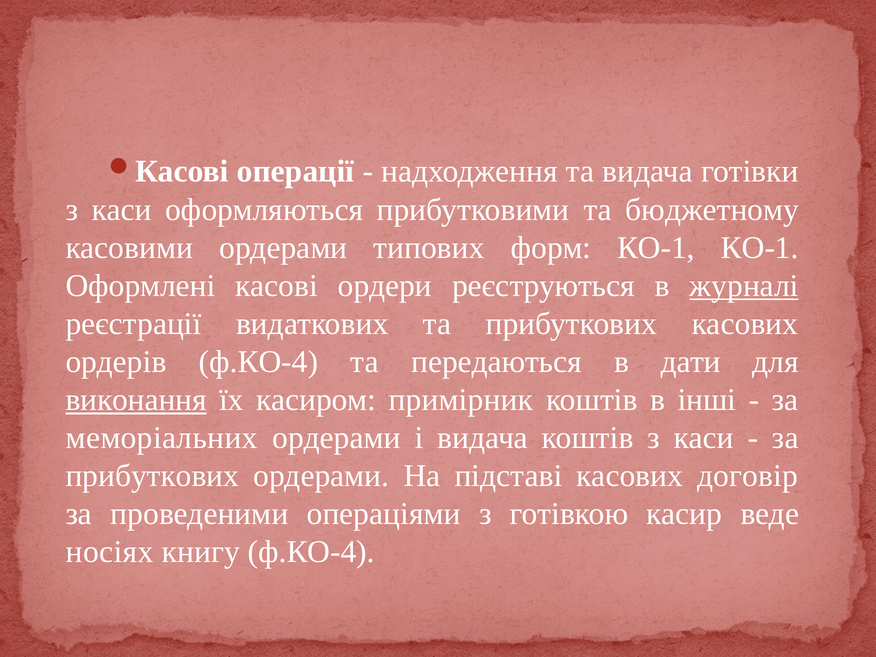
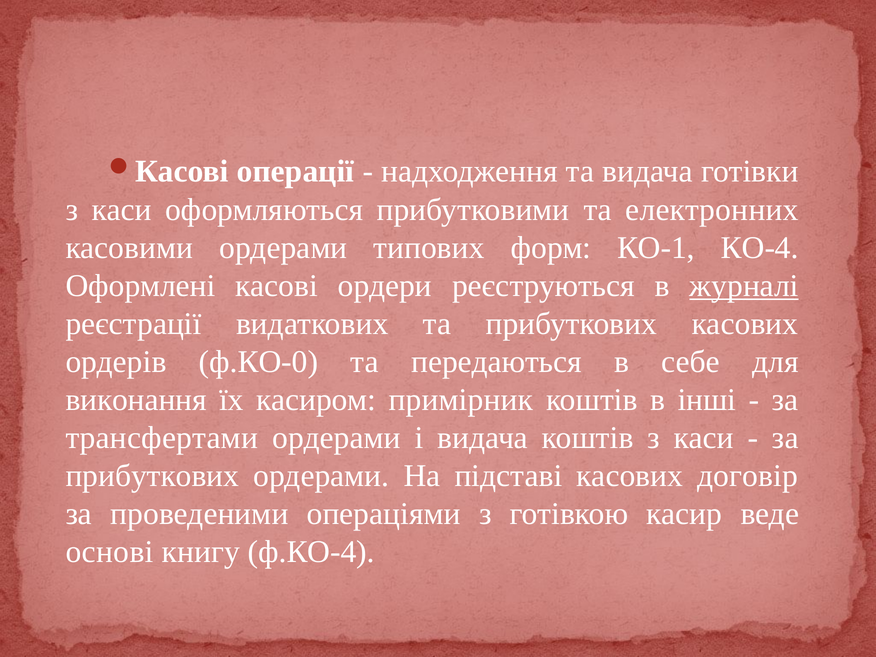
бюджетному: бюджетному -> електронних
КО-1 КО-1: КО-1 -> КО-4
ордерів ф.КО-4: ф.КО-4 -> ф.КО-0
дати: дати -> себе
виконання underline: present -> none
меморіальних: меморіальних -> трансфертами
носіях: носіях -> основі
